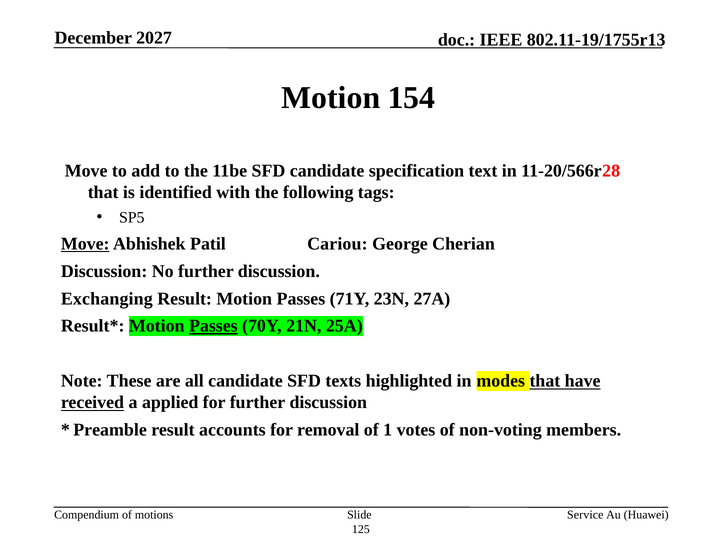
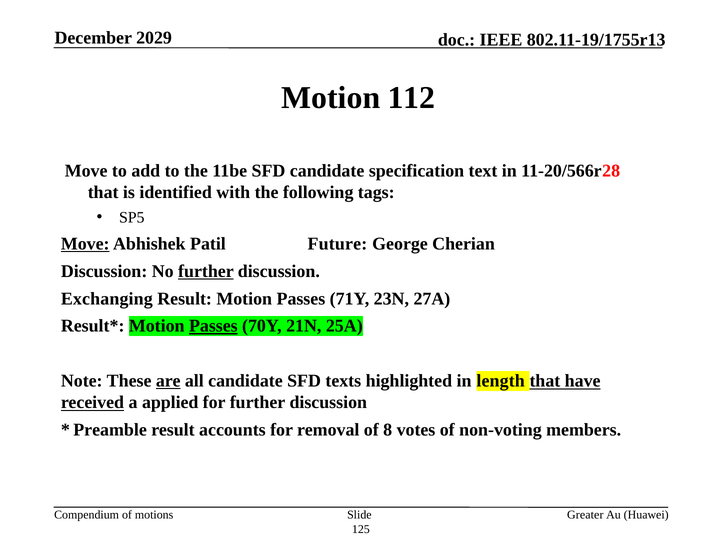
2027: 2027 -> 2029
154: 154 -> 112
Cariou: Cariou -> Future
further at (206, 271) underline: none -> present
are underline: none -> present
modes: modes -> length
1: 1 -> 8
Service: Service -> Greater
